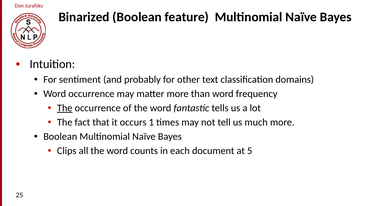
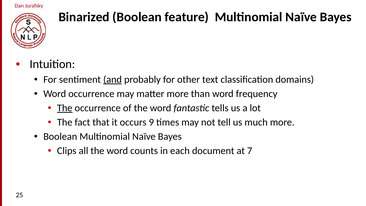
and underline: none -> present
1: 1 -> 9
5: 5 -> 7
